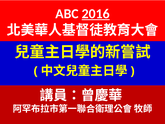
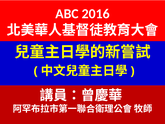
2016 underline: present -> none
